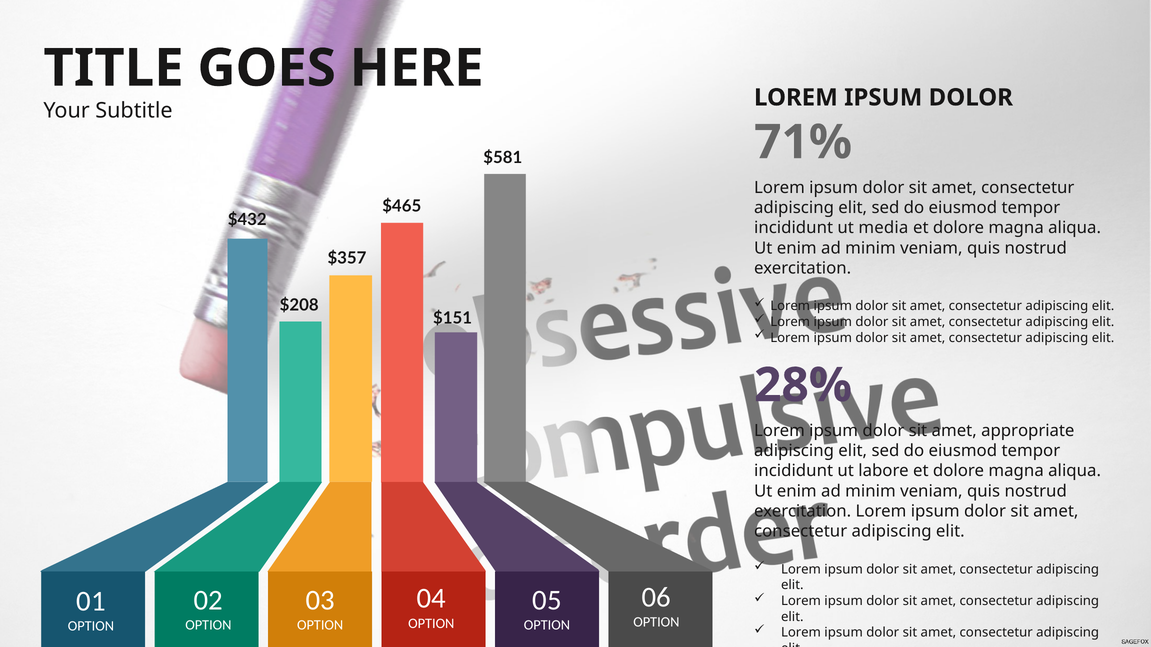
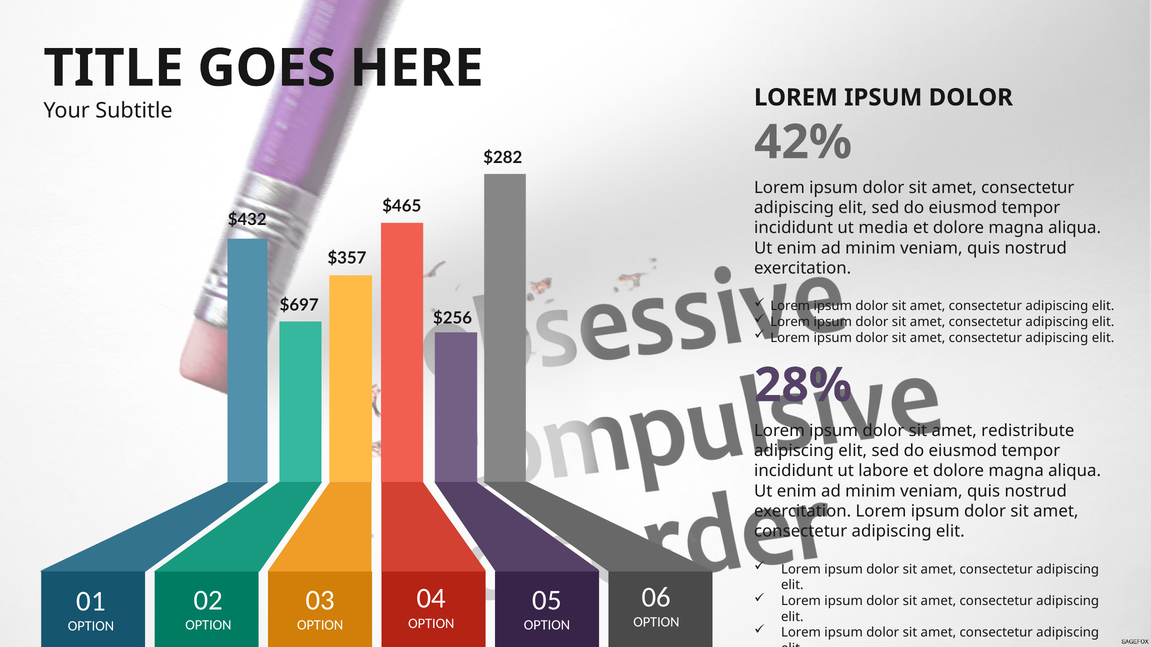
71%: 71% -> 42%
$581: $581 -> $282
$208: $208 -> $697
$151: $151 -> $256
appropriate: appropriate -> redistribute
